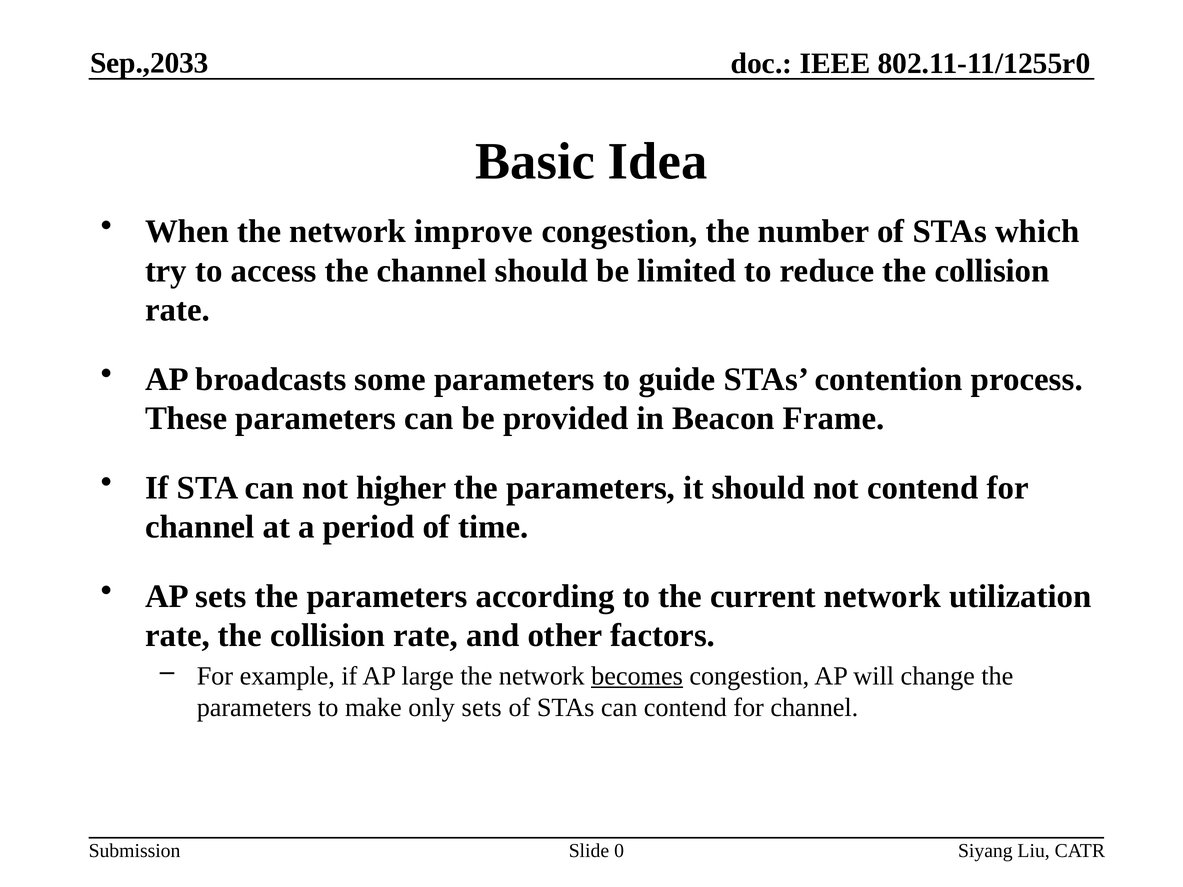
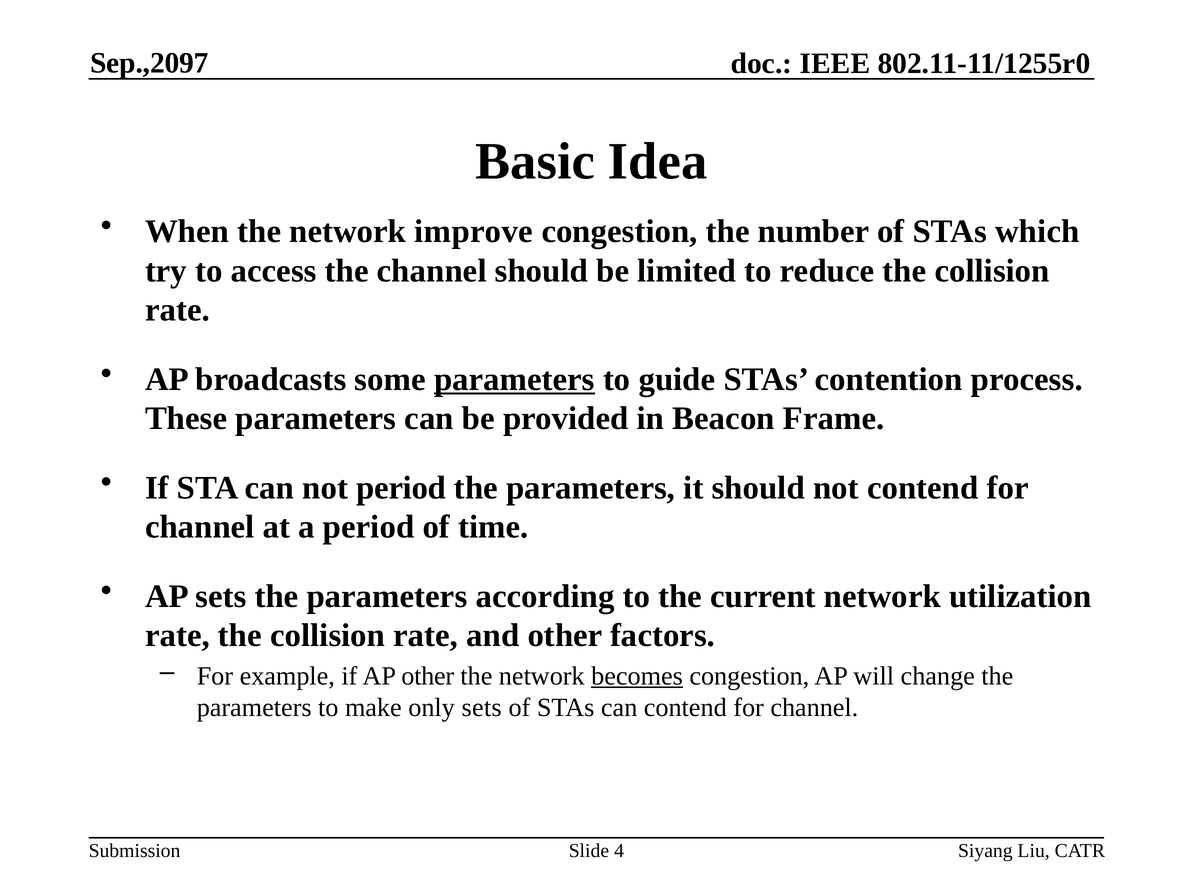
Sep.,2033: Sep.,2033 -> Sep.,2097
parameters at (514, 379) underline: none -> present
not higher: higher -> period
AP large: large -> other
0: 0 -> 4
